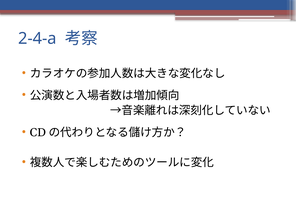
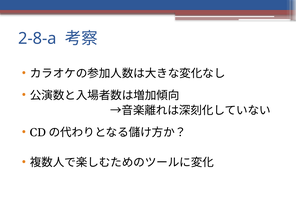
2-4-a: 2-4-a -> 2-8-a
